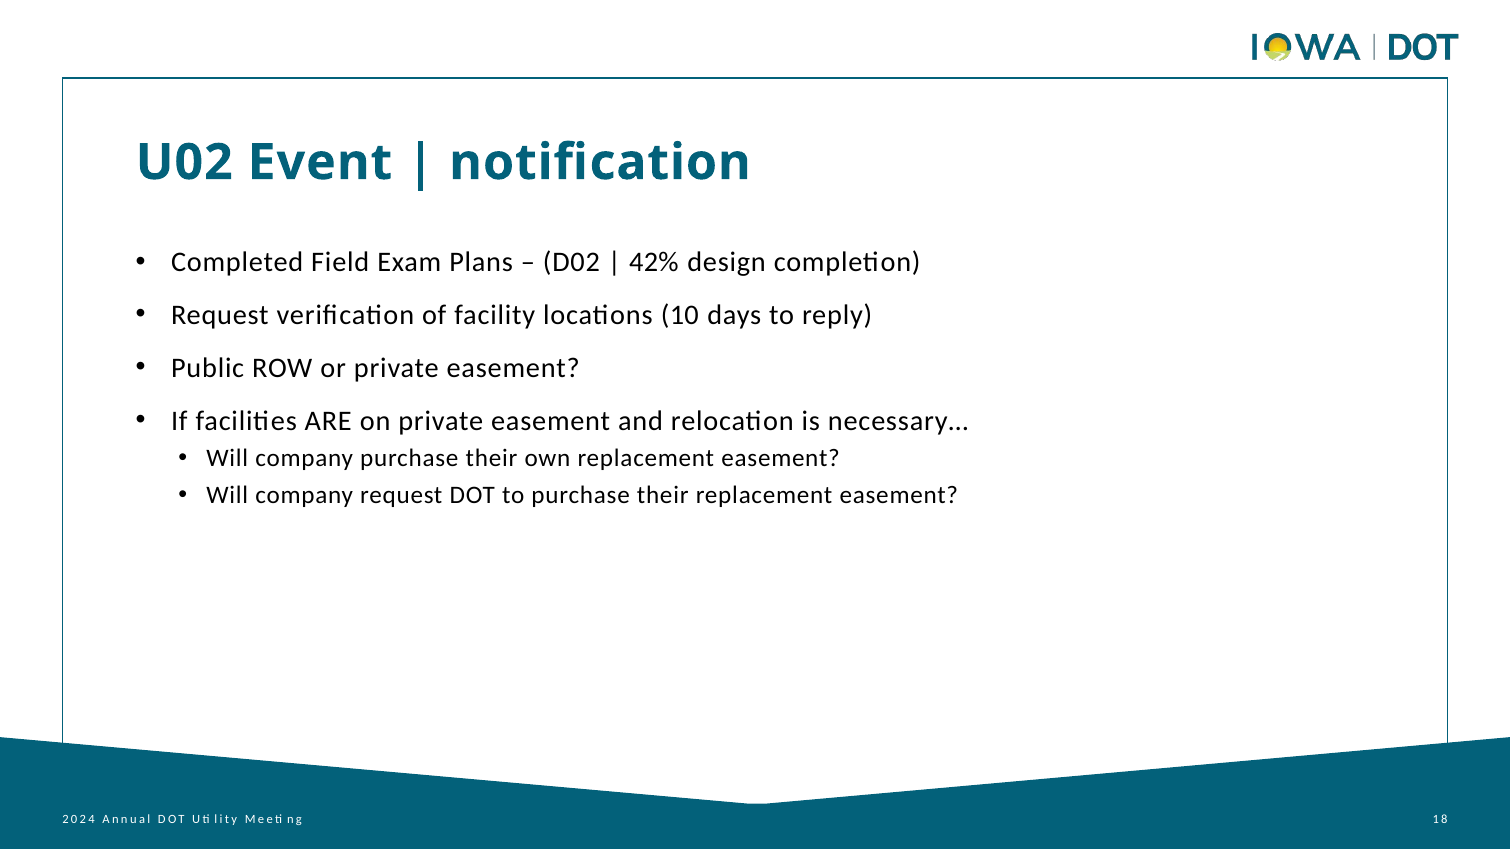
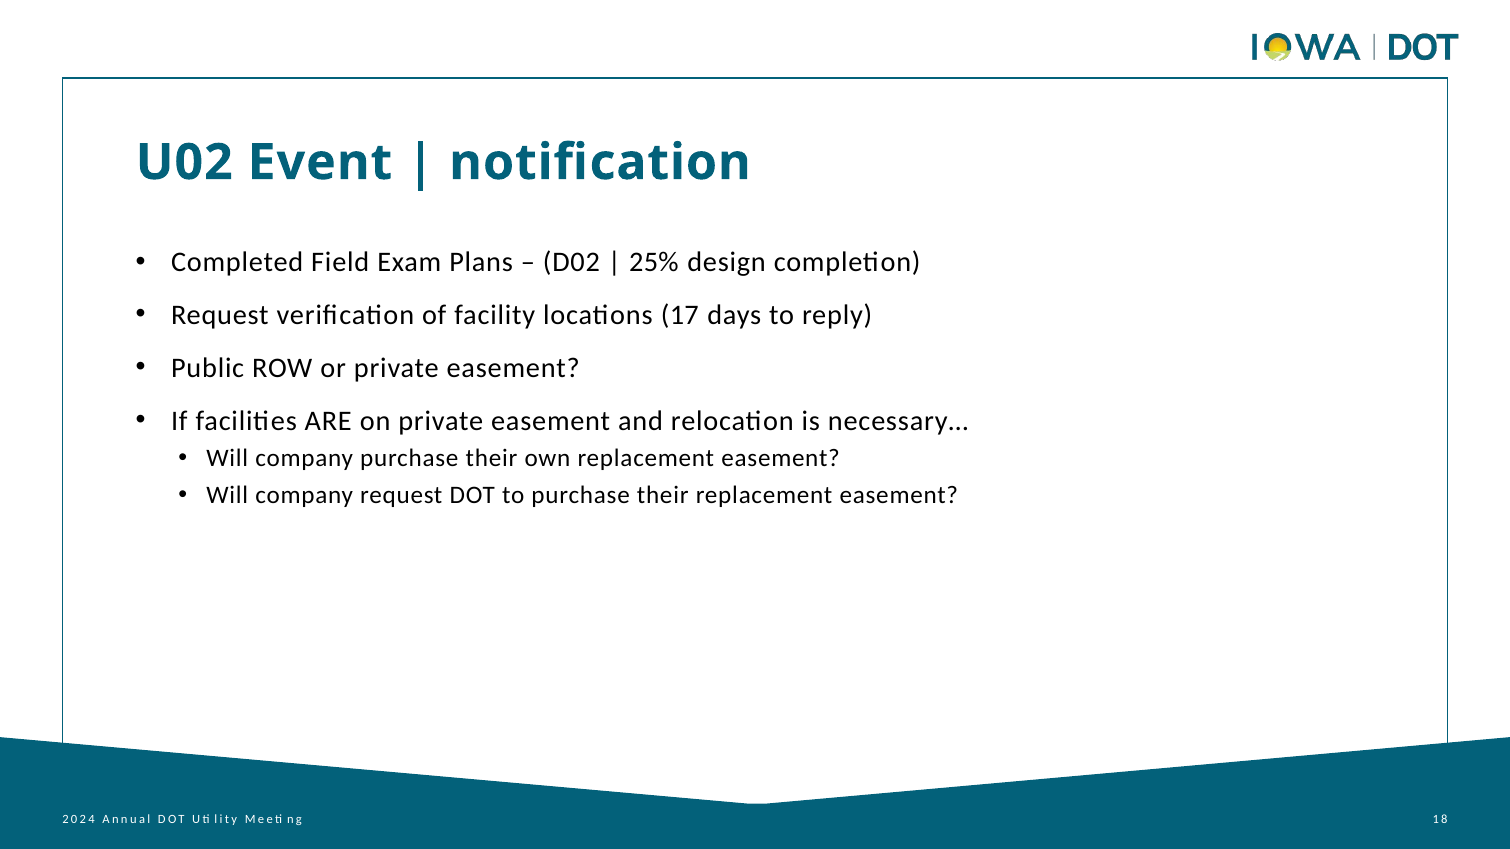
42%: 42% -> 25%
10: 10 -> 17
